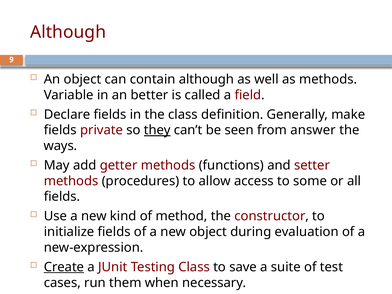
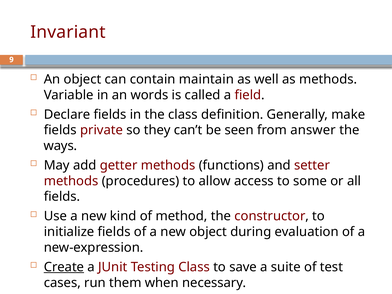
Although at (68, 32): Although -> Invariant
contain although: although -> maintain
better: better -> words
they underline: present -> none
